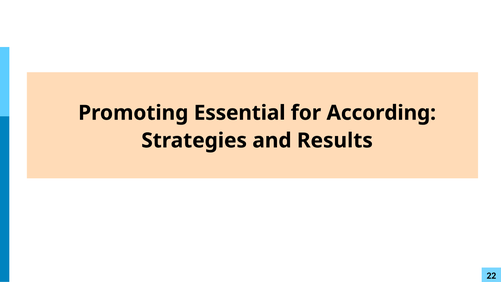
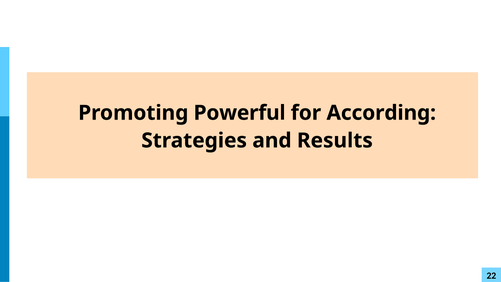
Essential: Essential -> Powerful
